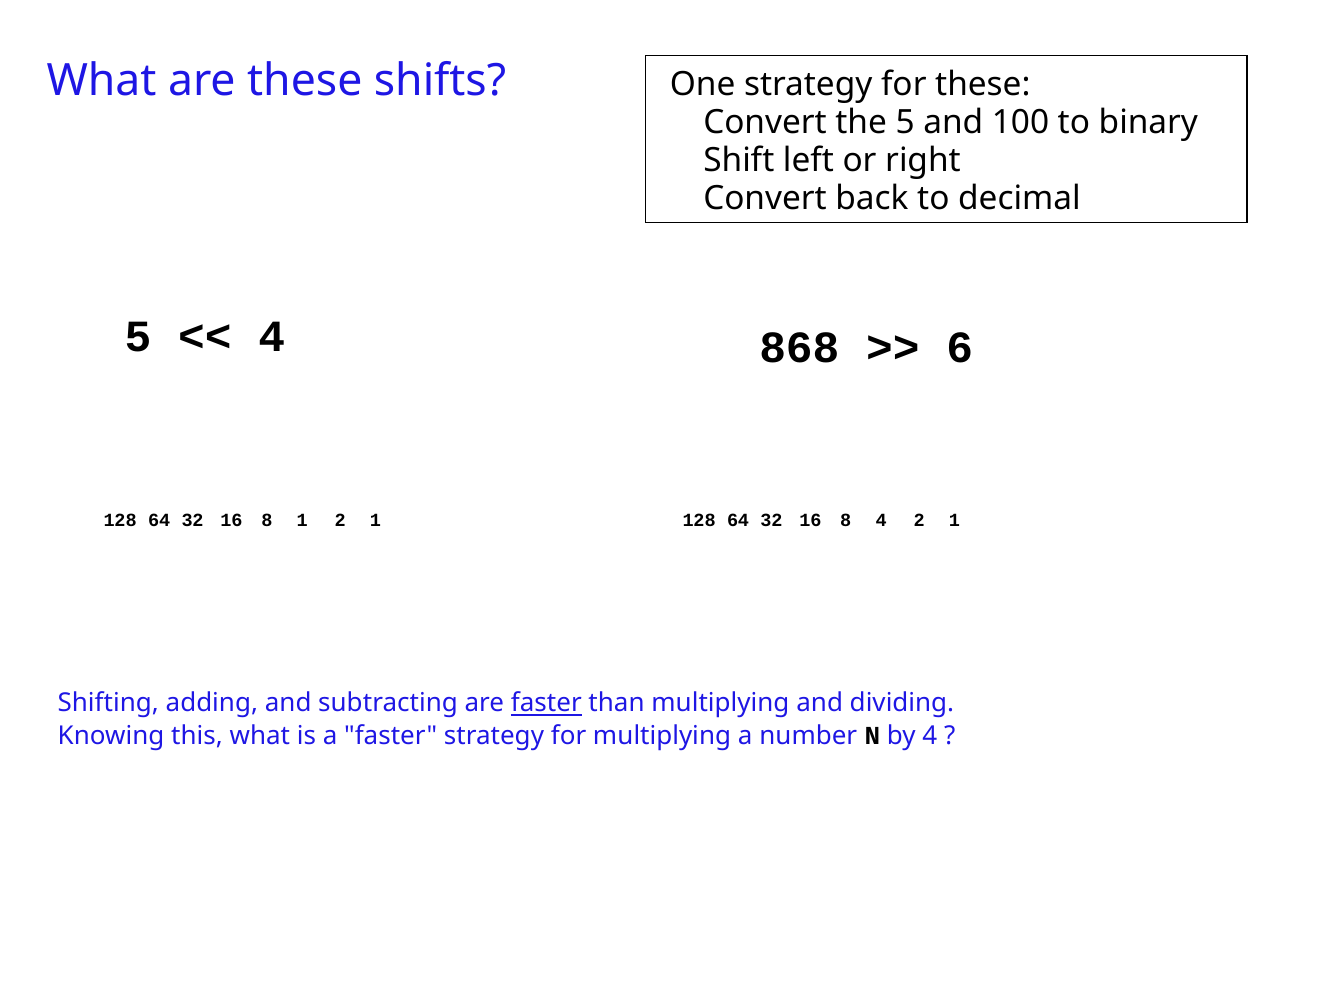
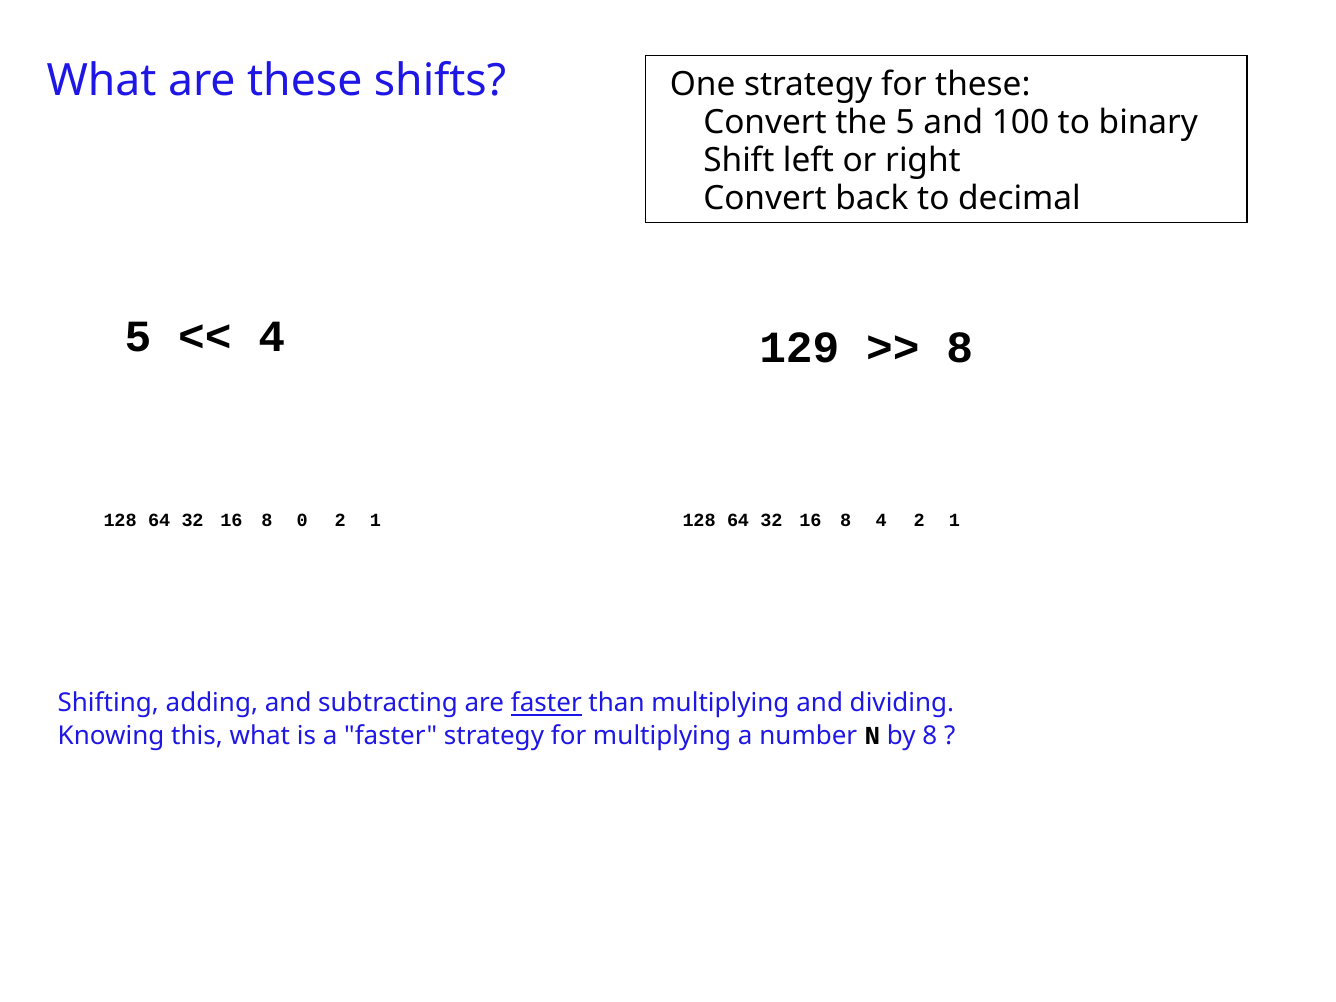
868: 868 -> 129
6 at (960, 348): 6 -> 8
32 1: 1 -> 0
by 4: 4 -> 8
